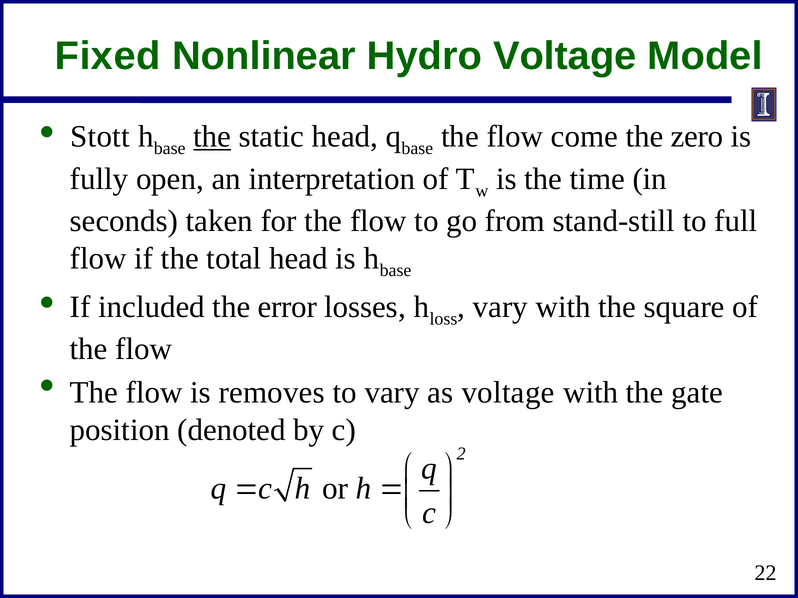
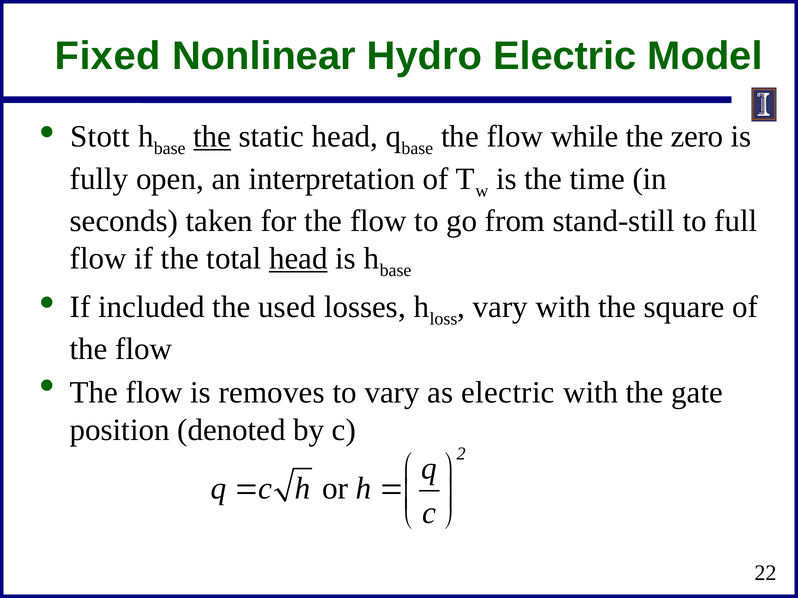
Hydro Voltage: Voltage -> Electric
come: come -> while
head at (298, 259) underline: none -> present
error: error -> used
as voltage: voltage -> electric
